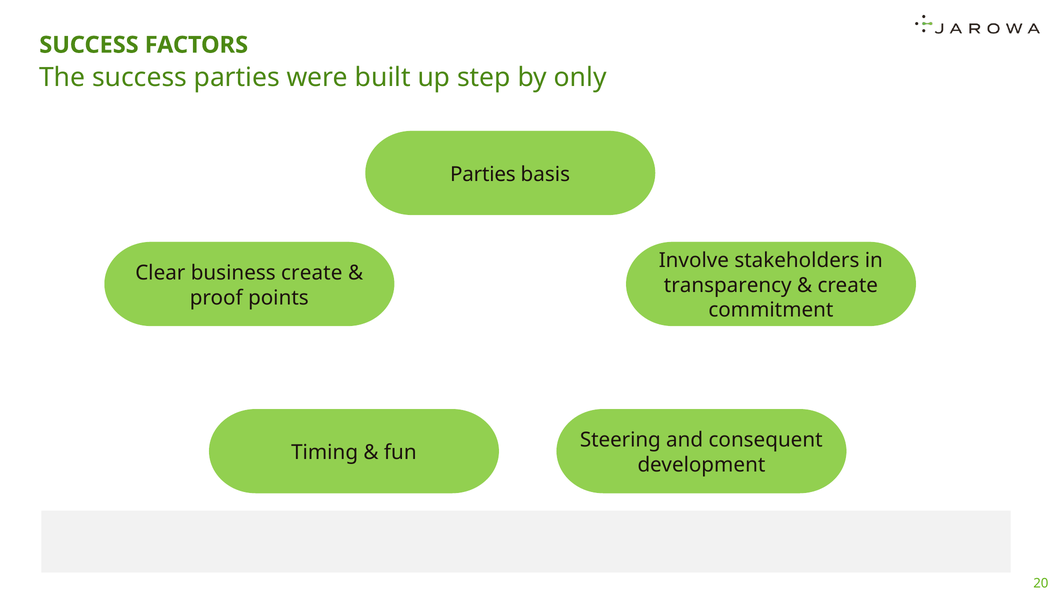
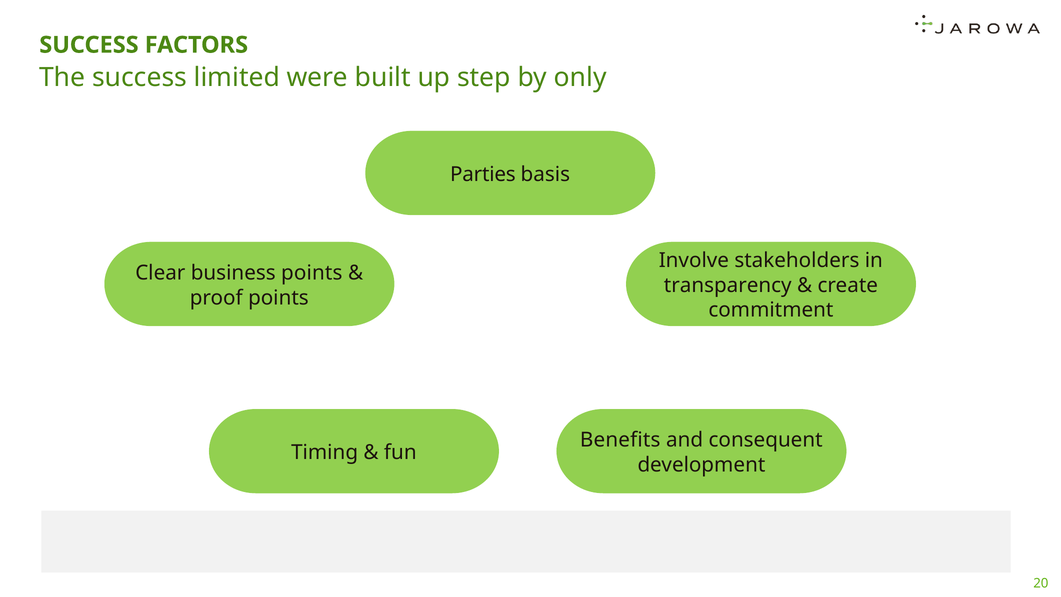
success parties: parties -> limited
business create: create -> points
Steering: Steering -> Benefits
